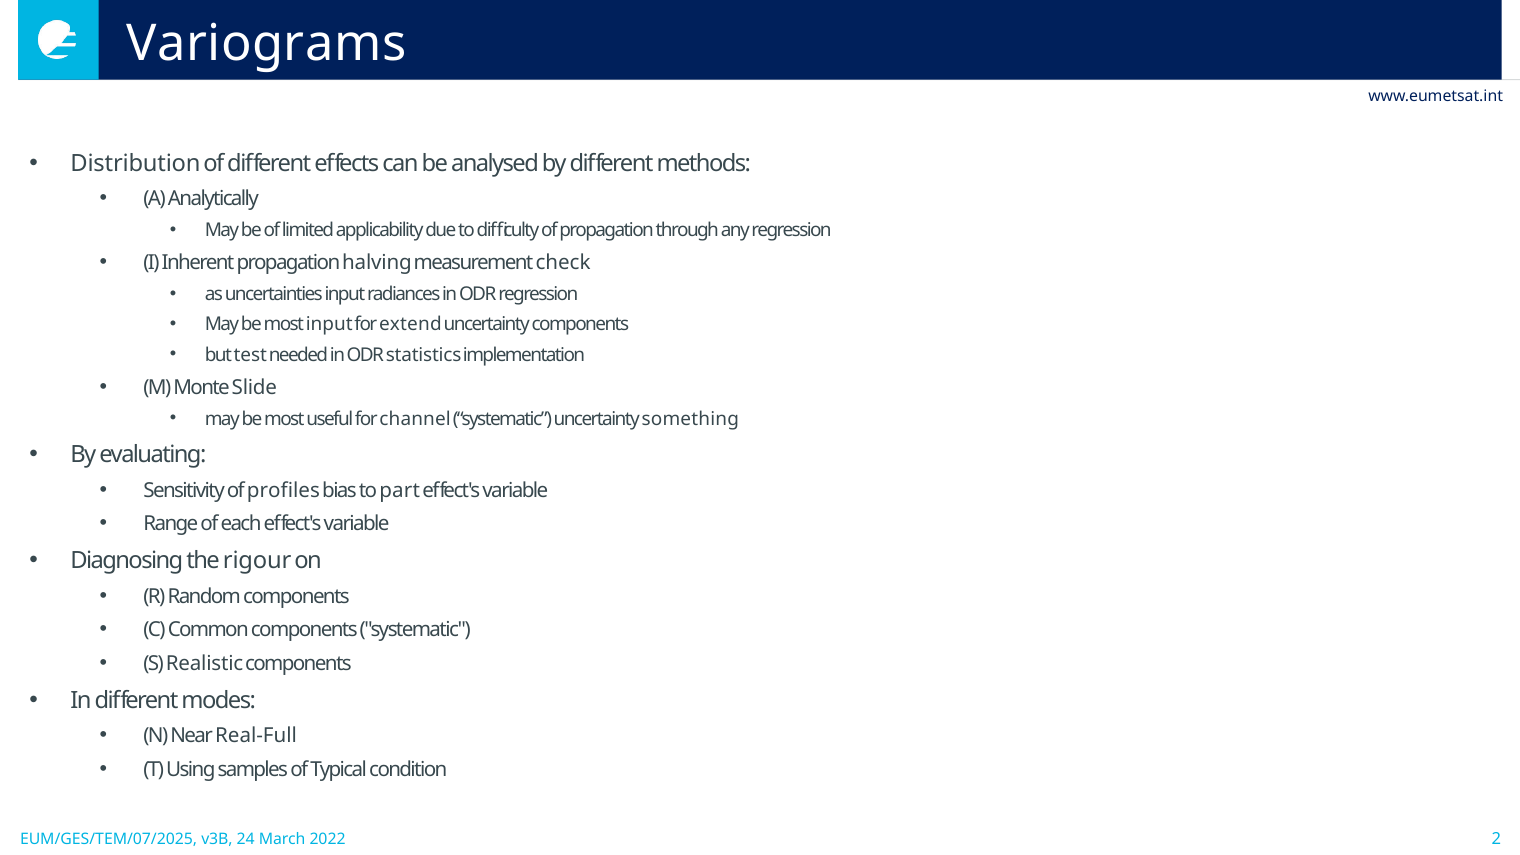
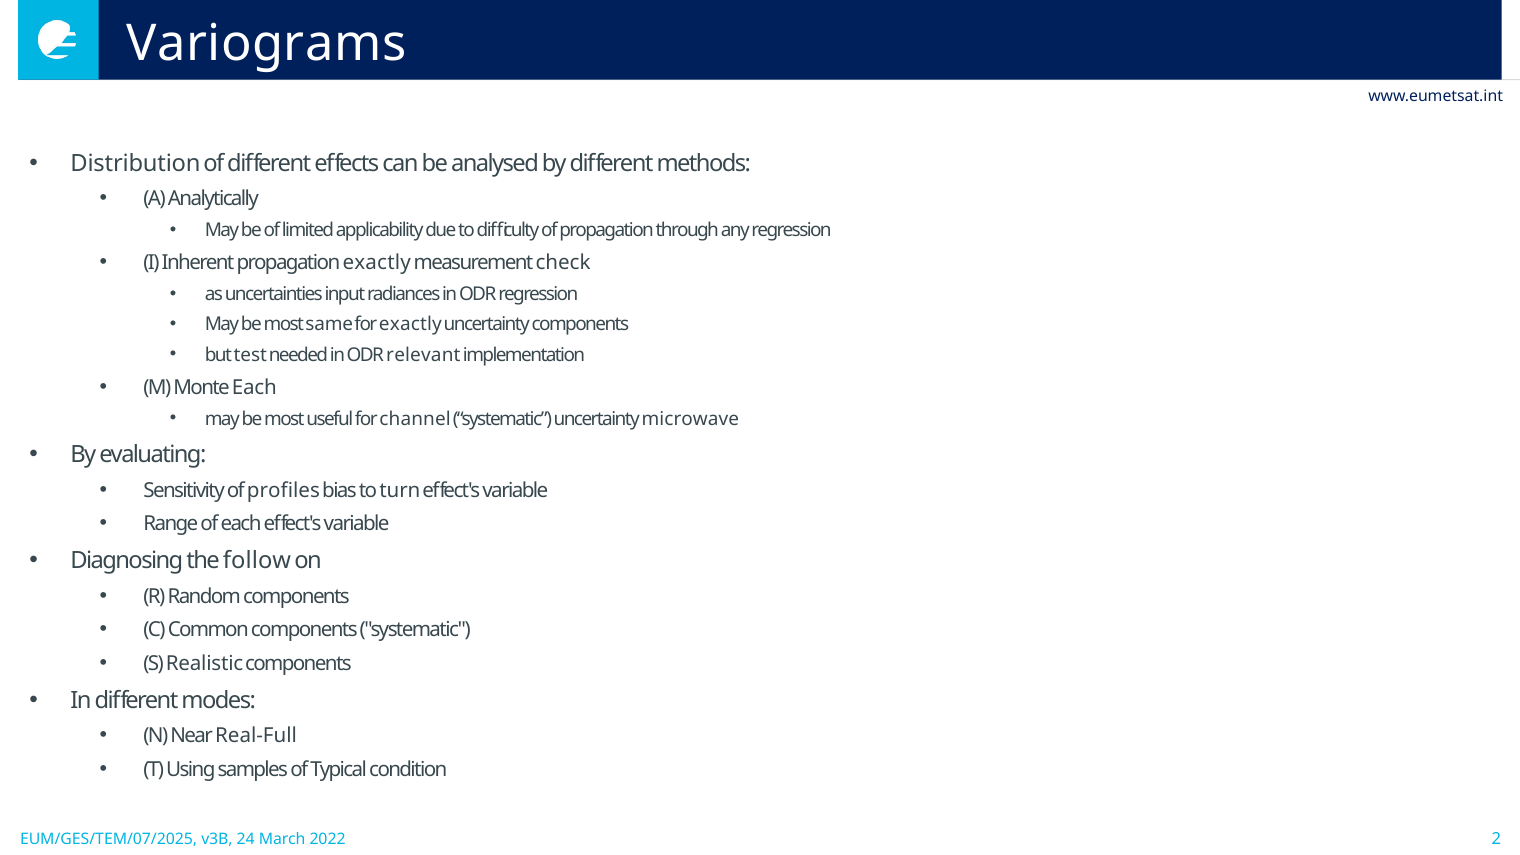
propagation halving: halving -> exactly
most input: input -> same
for extend: extend -> exactly
statistics: statistics -> relevant
Monte Slide: Slide -> Each
something: something -> microwave
part: part -> turn
rigour: rigour -> follow
